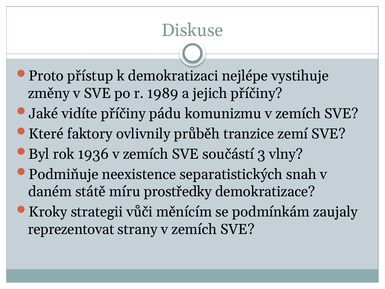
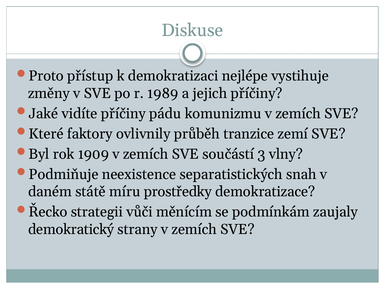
1936: 1936 -> 1909
Kroky: Kroky -> Řecko
reprezentovat: reprezentovat -> demokratický
